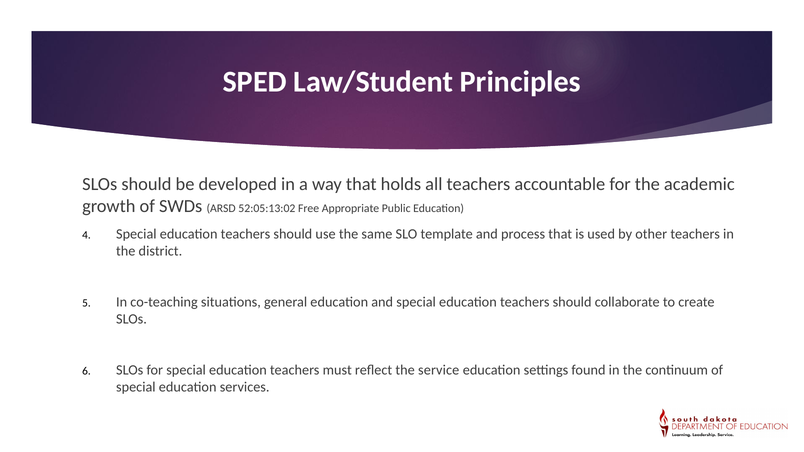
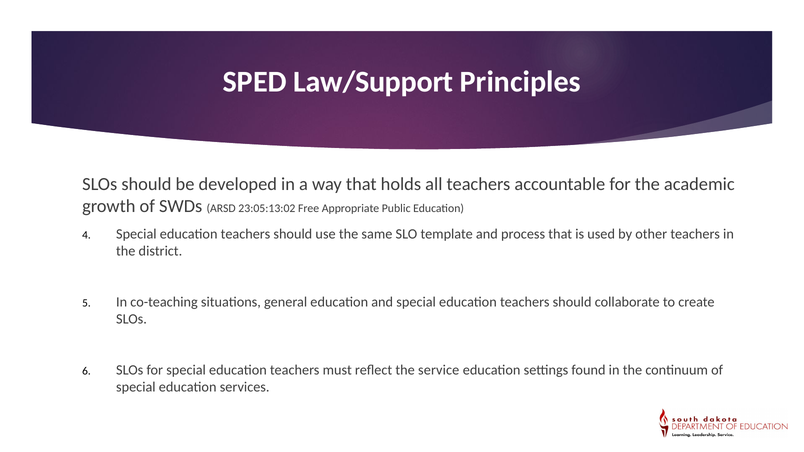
Law/Student: Law/Student -> Law/Support
52:05:13:02: 52:05:13:02 -> 23:05:13:02
